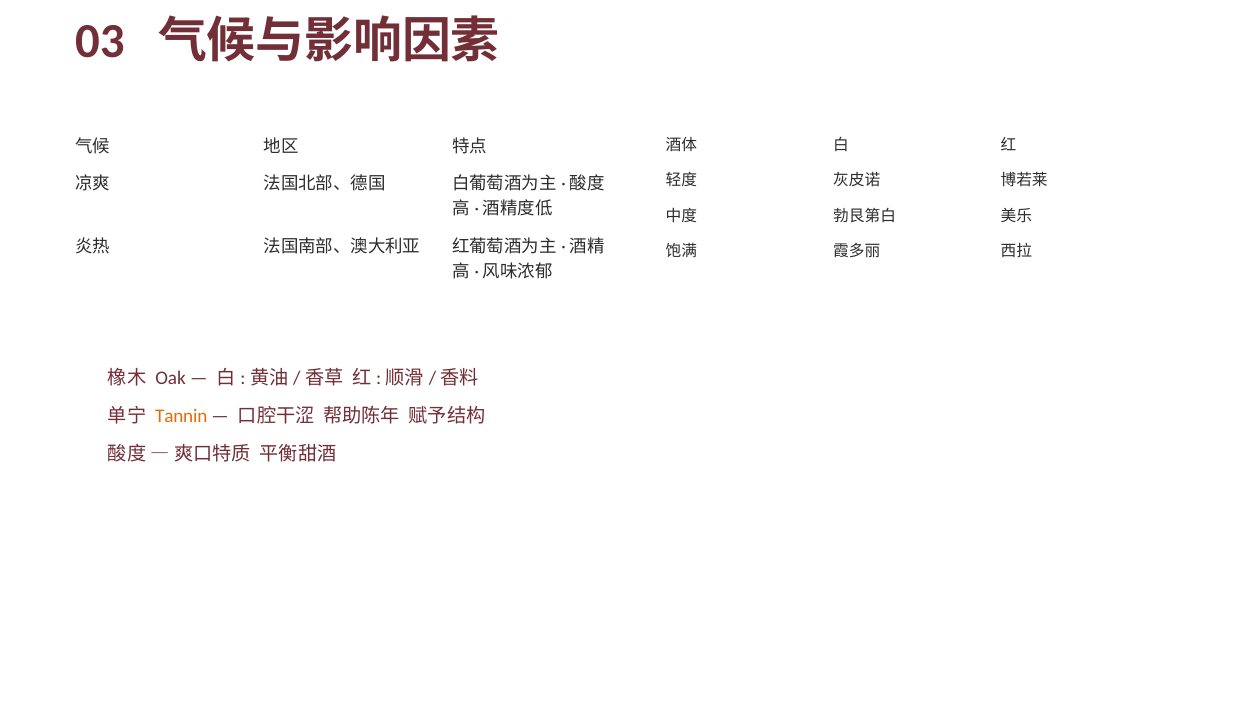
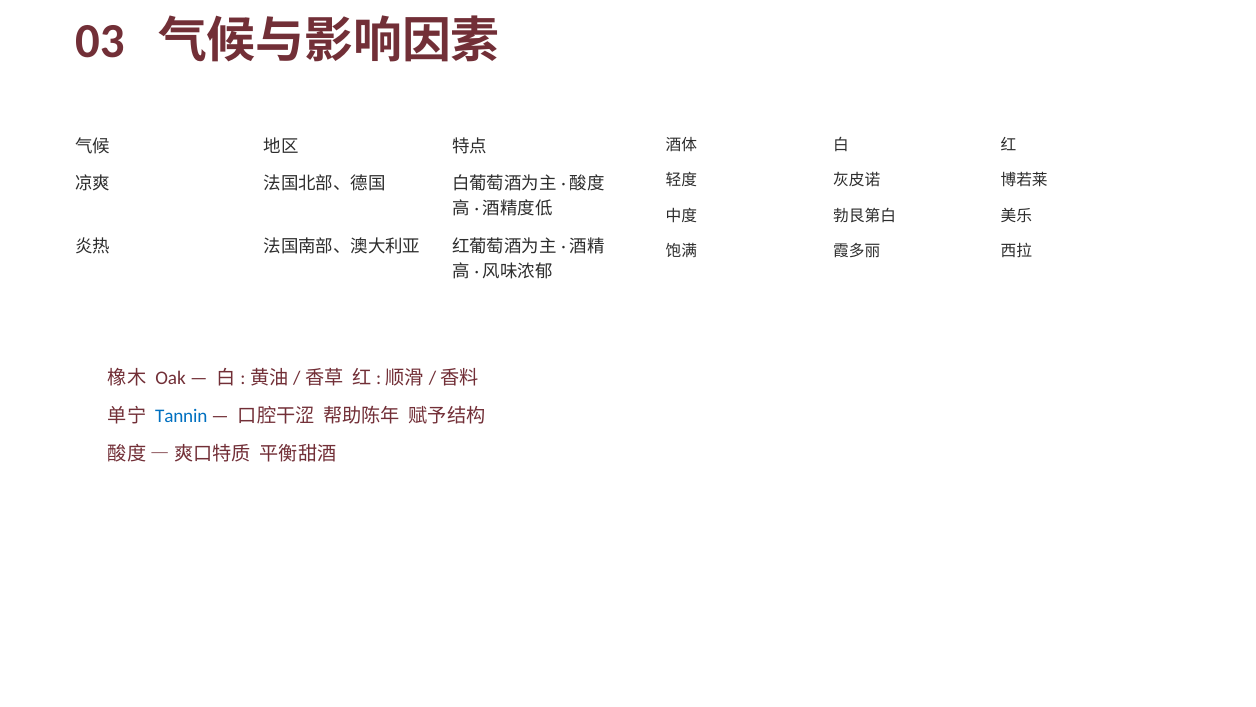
Tannin colour: orange -> blue
